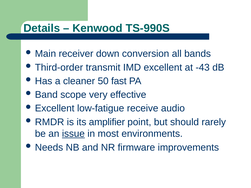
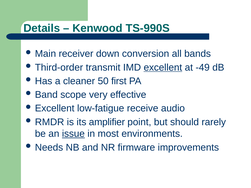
excellent at (163, 67) underline: none -> present
-43: -43 -> -49
fast: fast -> first
